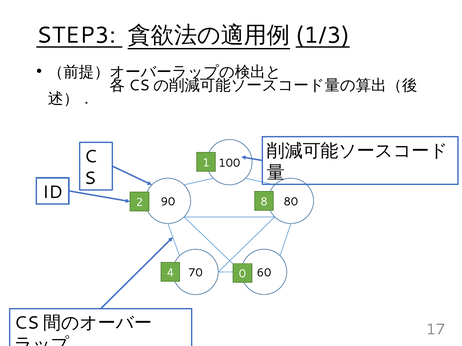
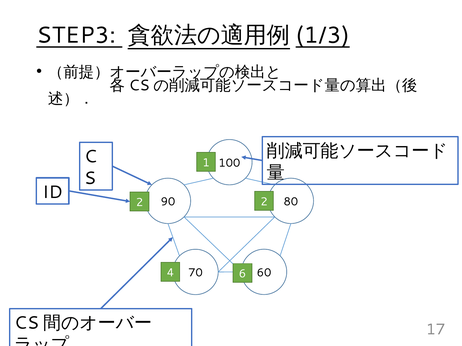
2 8: 8 -> 2
0: 0 -> 6
